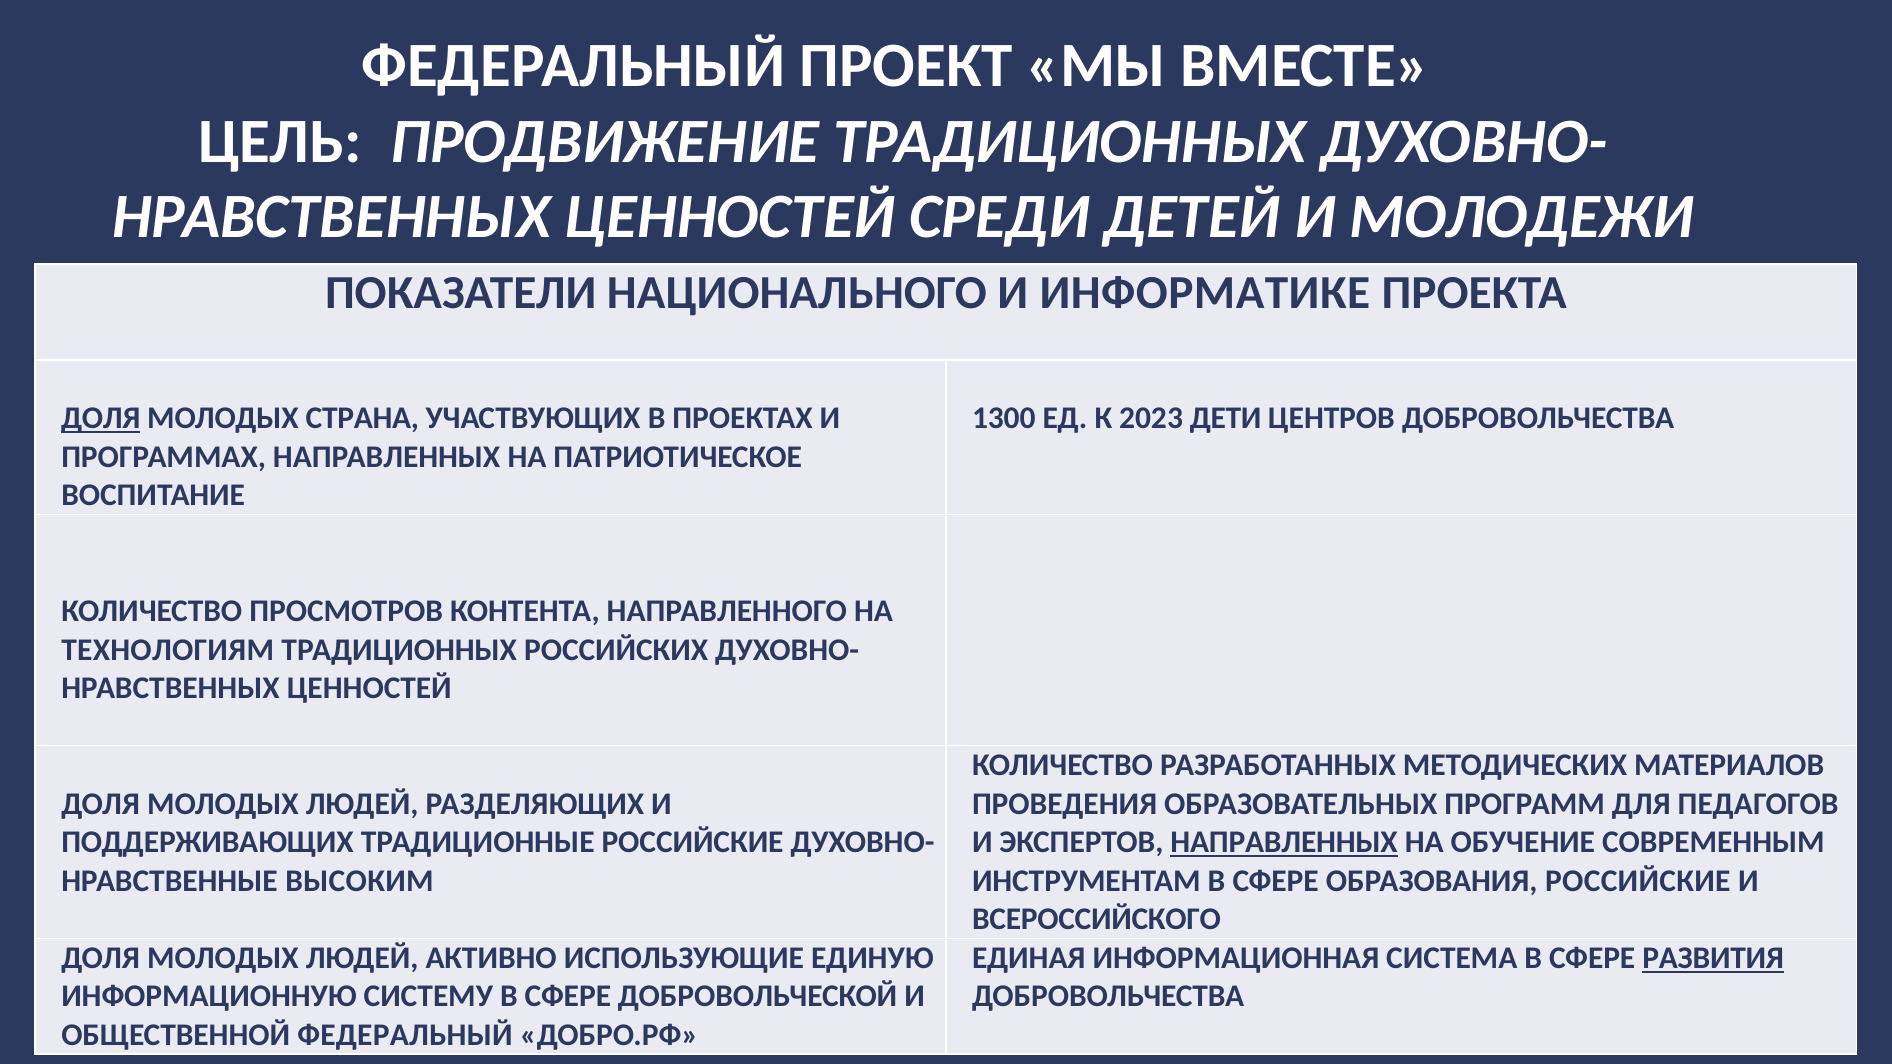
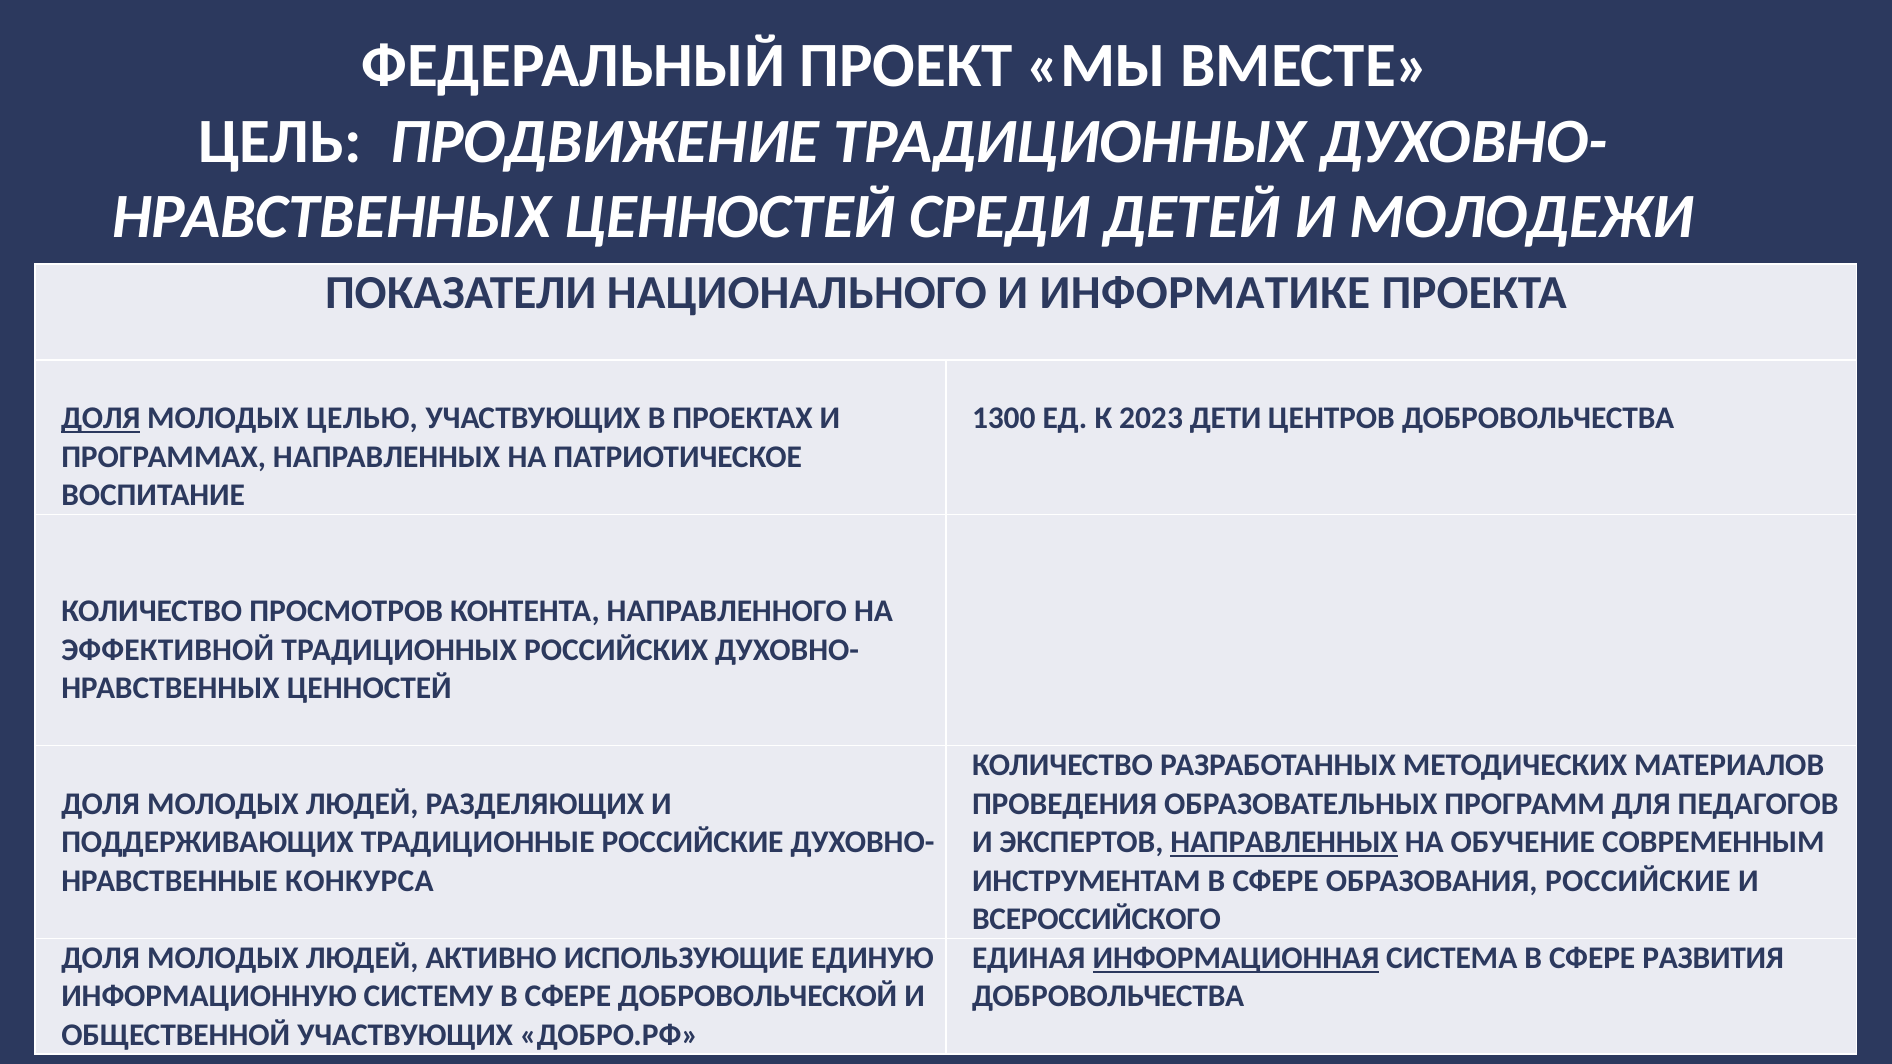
СТРАНА: СТРАНА -> ЦЕЛЬЮ
ТЕХНОЛОГИЯМ: ТЕХНОЛОГИЯМ -> ЭФФЕКТИВНОЙ
ВЫСОКИМ: ВЫСОКИМ -> КОНКУРСА
ИНФОРМАЦИОННАЯ underline: none -> present
РАЗВИТИЯ underline: present -> none
ОБЩЕСТВЕННОЙ ФЕДЕРАЛЬНЫЙ: ФЕДЕРАЛЬНЫЙ -> УЧАСТВУЮЩИХ
